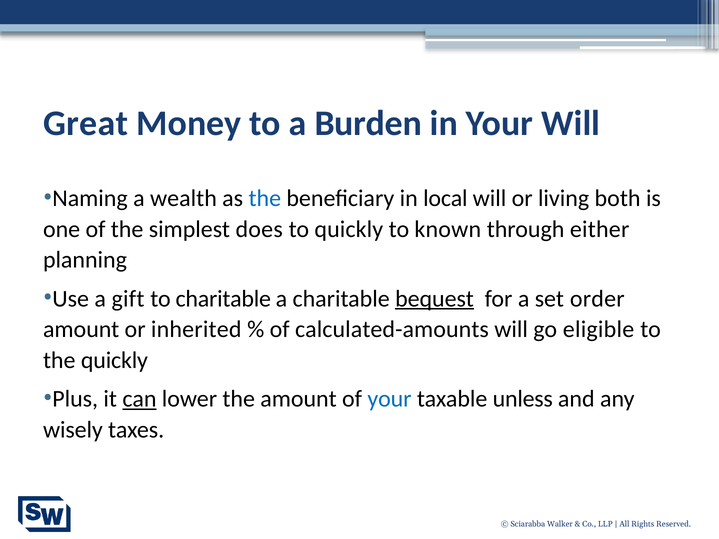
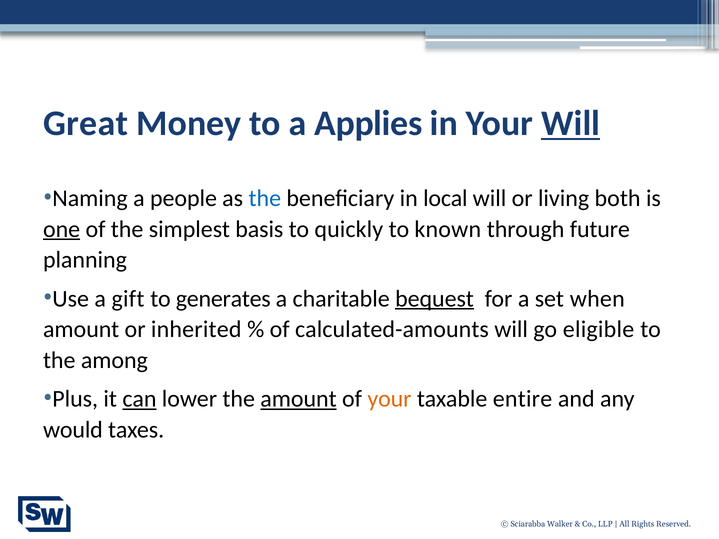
Burden: Burden -> Applies
Will at (571, 124) underline: none -> present
wealth: wealth -> people
one underline: none -> present
does: does -> basis
either: either -> future
to charitable: charitable -> generates
order: order -> when
the quickly: quickly -> among
amount at (298, 399) underline: none -> present
your at (389, 399) colour: blue -> orange
unless: unless -> entire
wisely: wisely -> would
